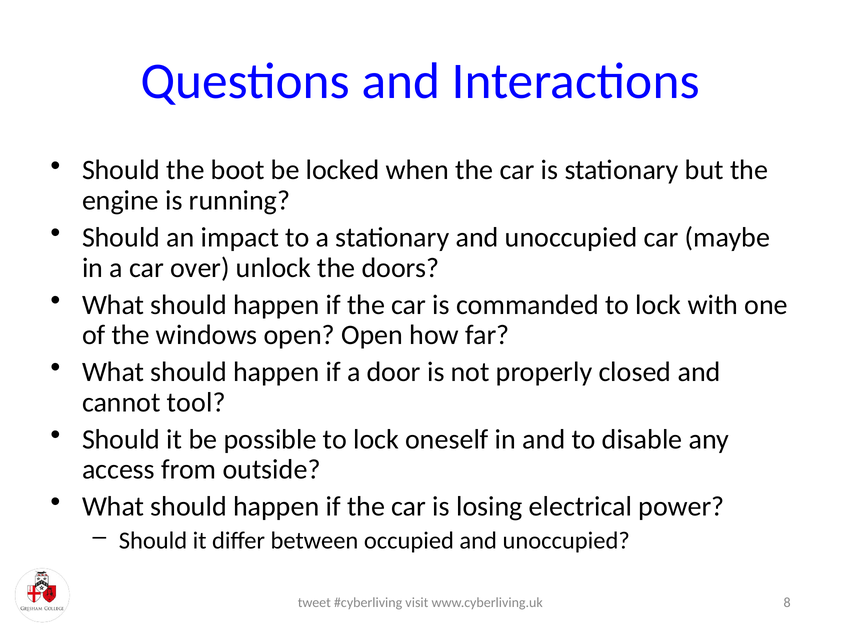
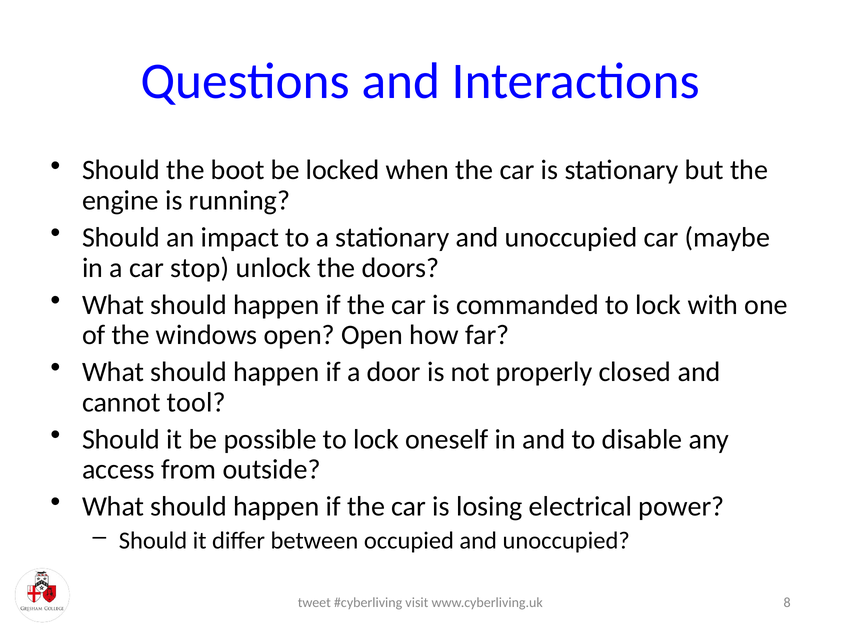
over: over -> stop
